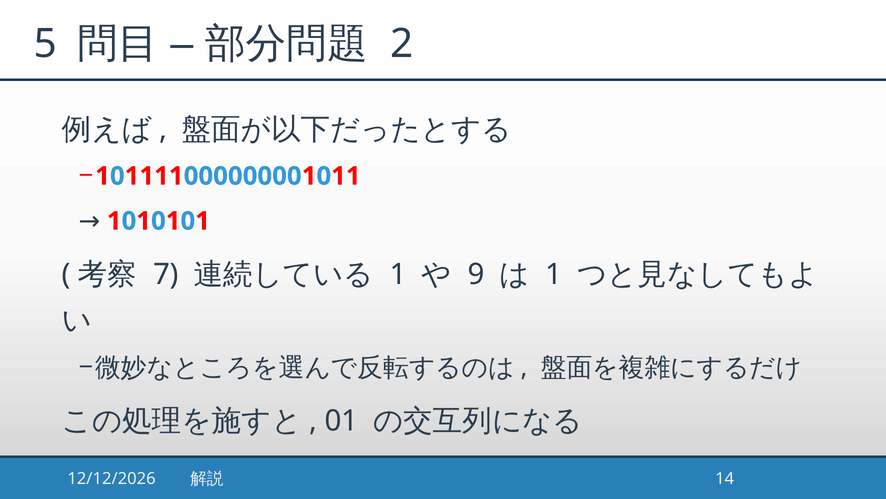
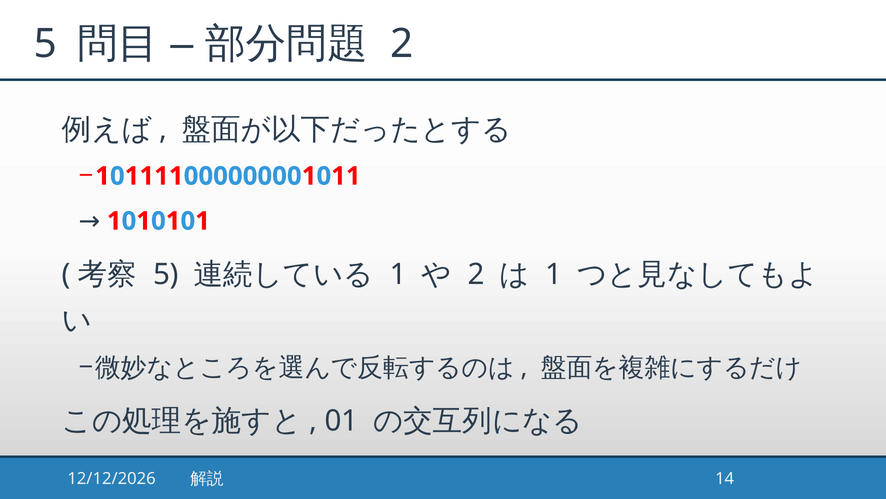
7 at (166, 274): 7 -> 5
9 at (476, 274): 9 -> 2
